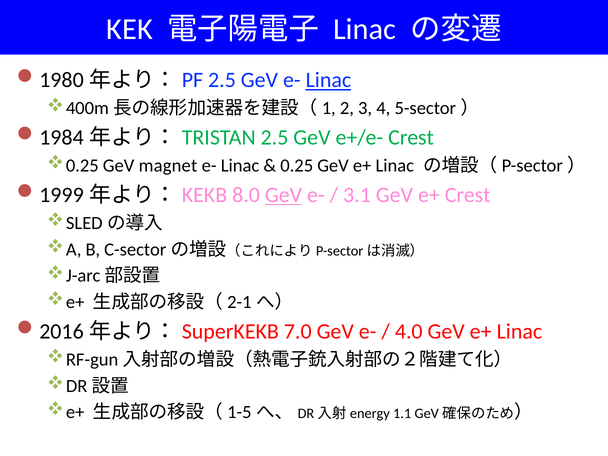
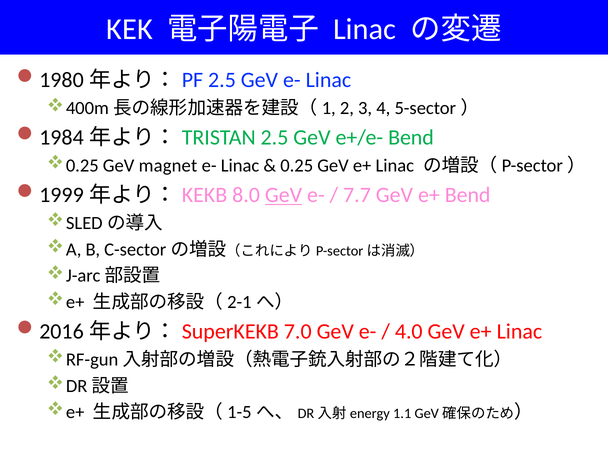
Linac at (328, 80) underline: present -> none
e+/e- Crest: Crest -> Bend
3.1: 3.1 -> 7.7
e+ Crest: Crest -> Bend
